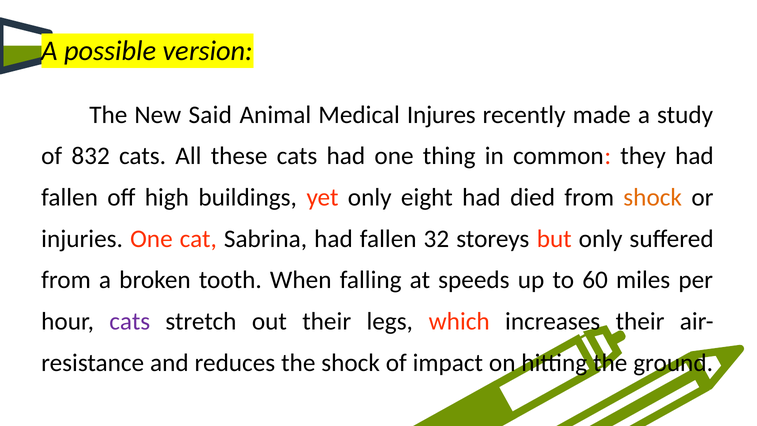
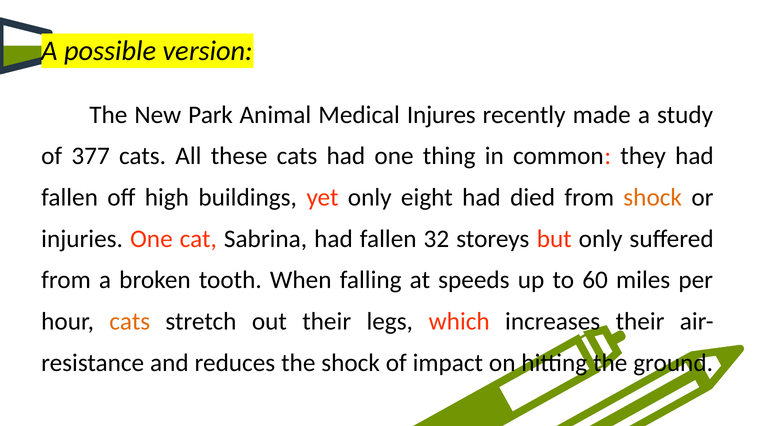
Said: Said -> Park
832: 832 -> 377
cats at (130, 321) colour: purple -> orange
